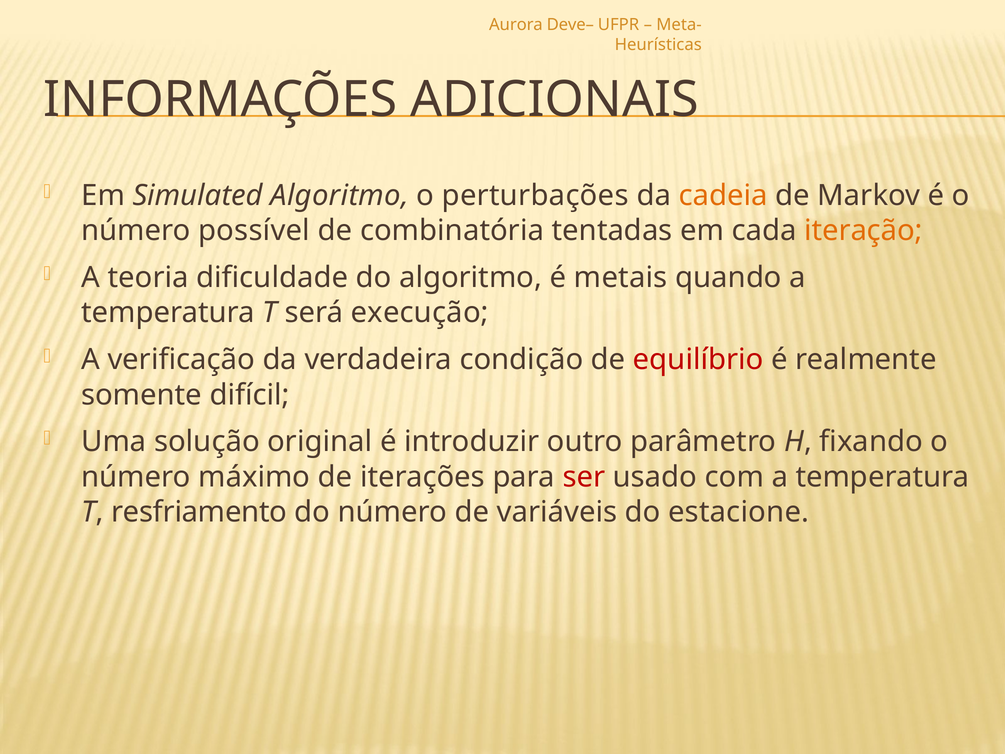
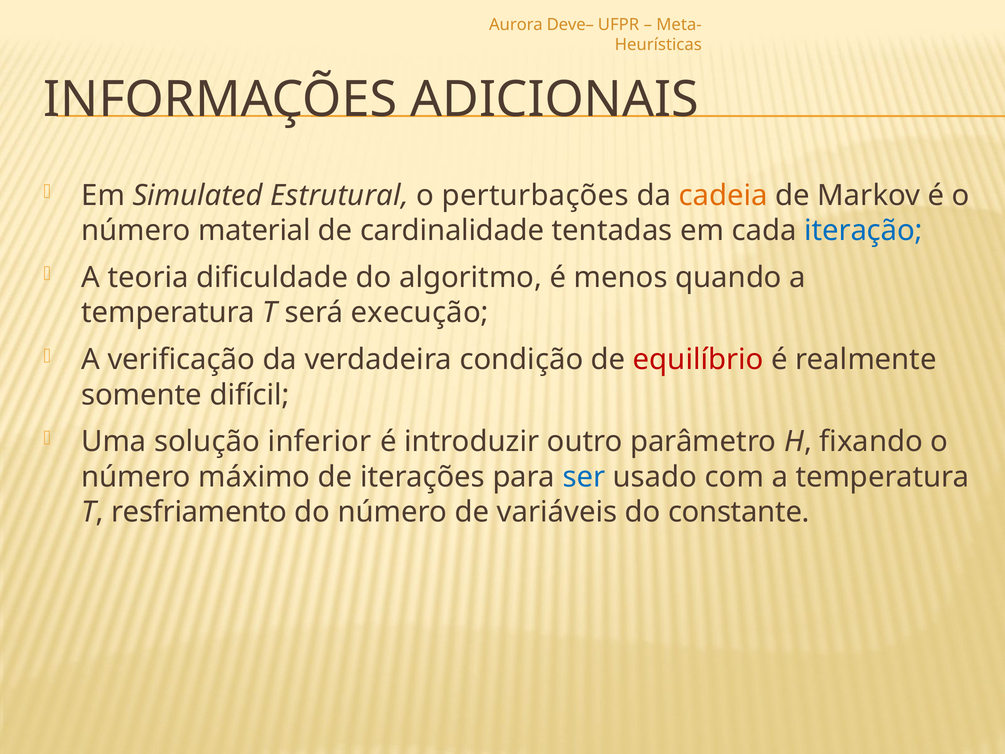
Simulated Algoritmo: Algoritmo -> Estrutural
possível: possível -> material
combinatória: combinatória -> cardinalidade
iteração colour: orange -> blue
metais: metais -> menos
original: original -> inferior
ser colour: red -> blue
estacione: estacione -> constante
